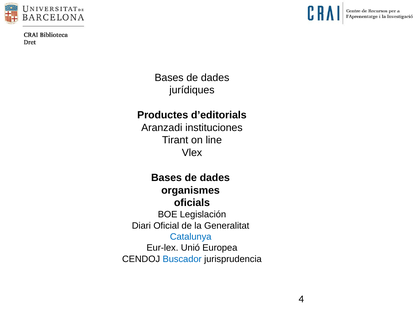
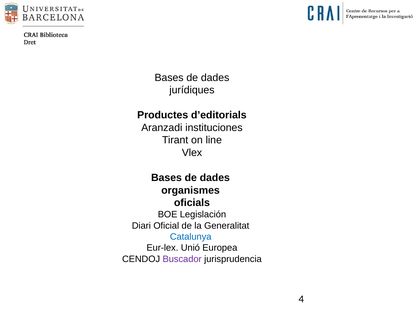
Buscador colour: blue -> purple
